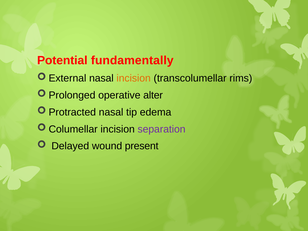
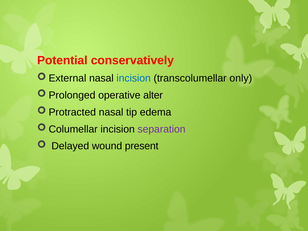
fundamentally: fundamentally -> conservatively
incision at (134, 78) colour: orange -> blue
rims: rims -> only
